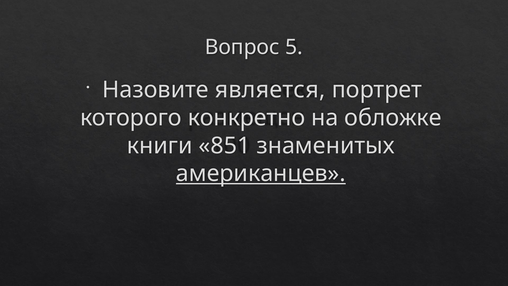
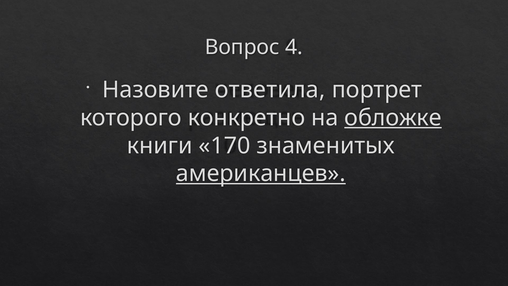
5: 5 -> 4
является: является -> ответила
обложке underline: none -> present
851: 851 -> 170
